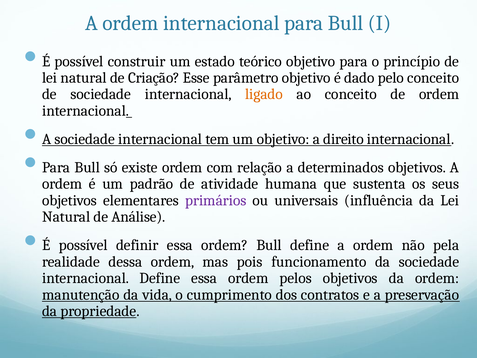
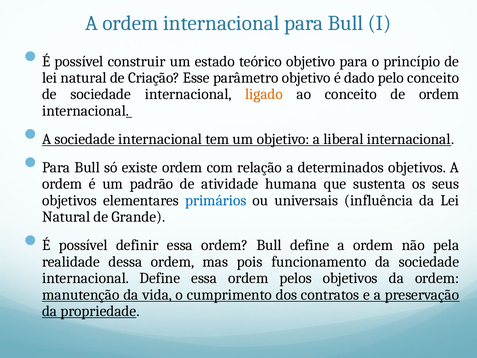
direito: direito -> liberal
primários colour: purple -> blue
Análise: Análise -> Grande
